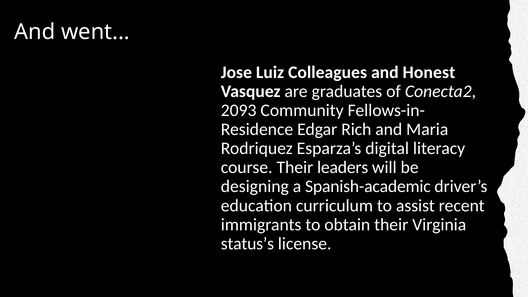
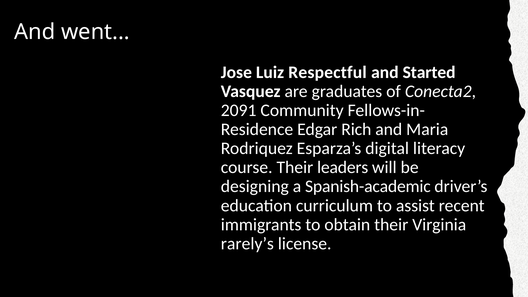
Colleagues: Colleagues -> Respectful
Honest: Honest -> Started
2093: 2093 -> 2091
status’s: status’s -> rarely’s
